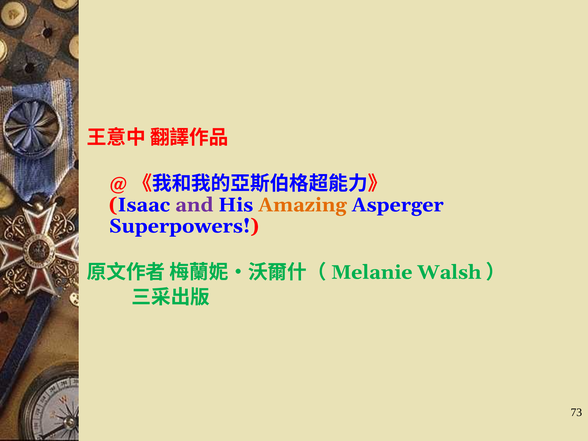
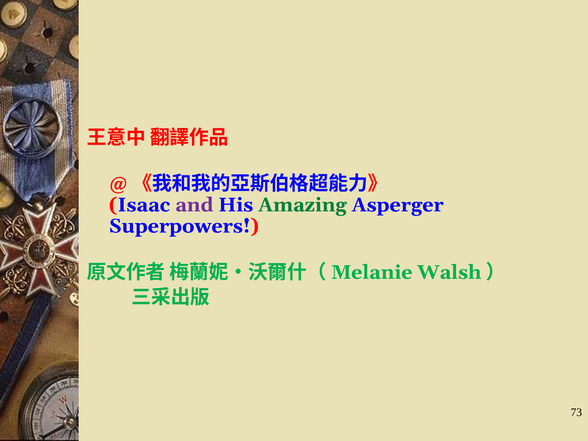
Amazing colour: orange -> green
